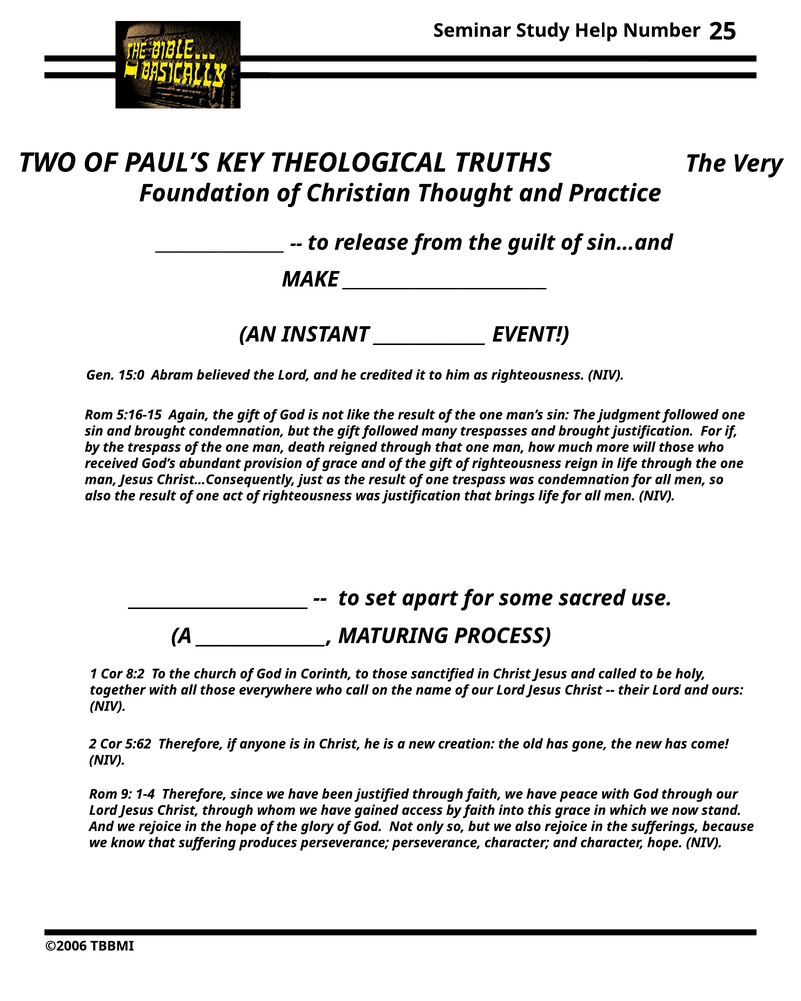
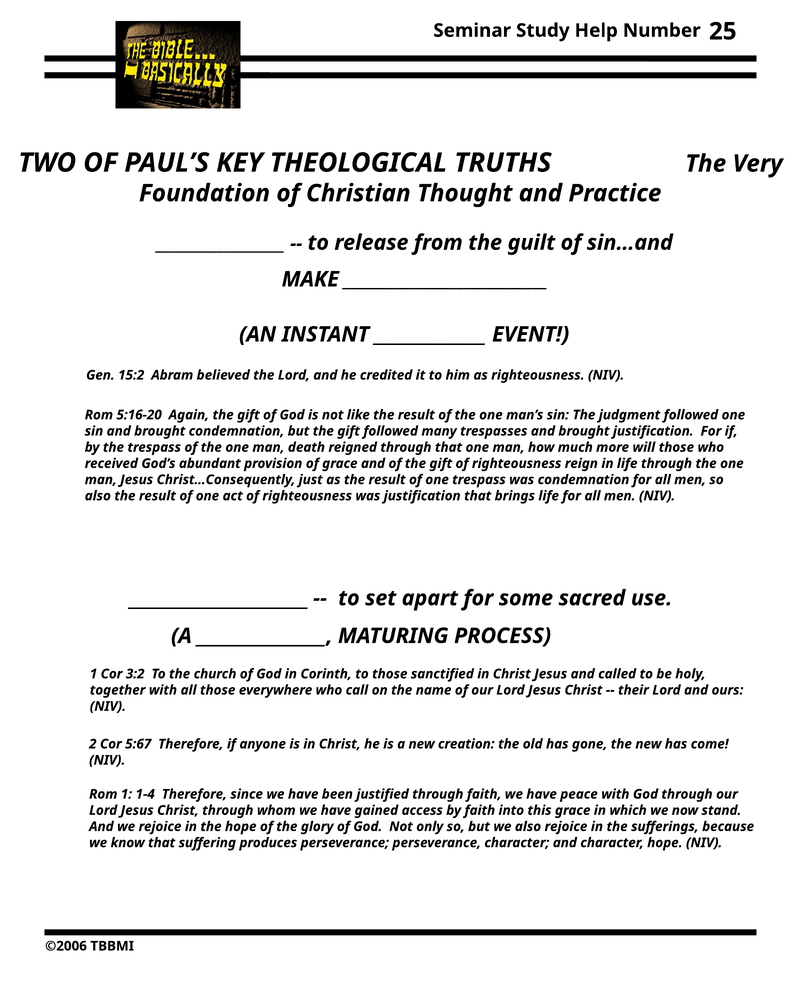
15:0: 15:0 -> 15:2
5:16-15: 5:16-15 -> 5:16-20
8:2: 8:2 -> 3:2
5:62: 5:62 -> 5:67
Rom 9: 9 -> 1
